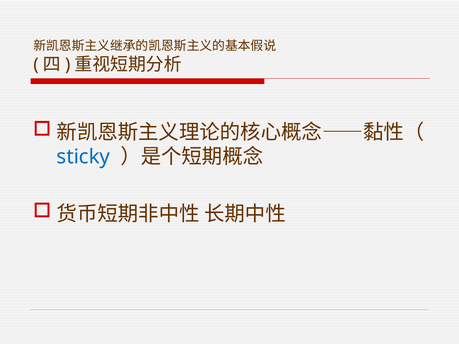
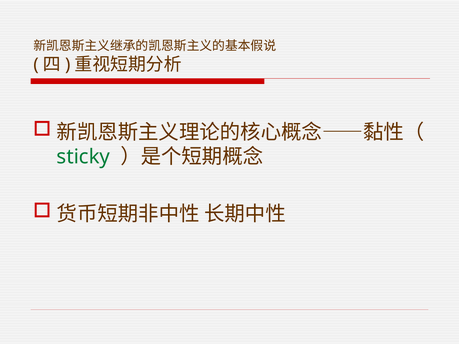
sticky colour: blue -> green
